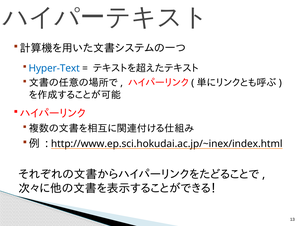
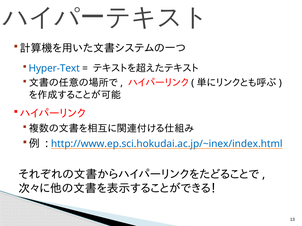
http://www.ep.sci.hokudai.ac.jp/~inex/index.html colour: black -> blue
